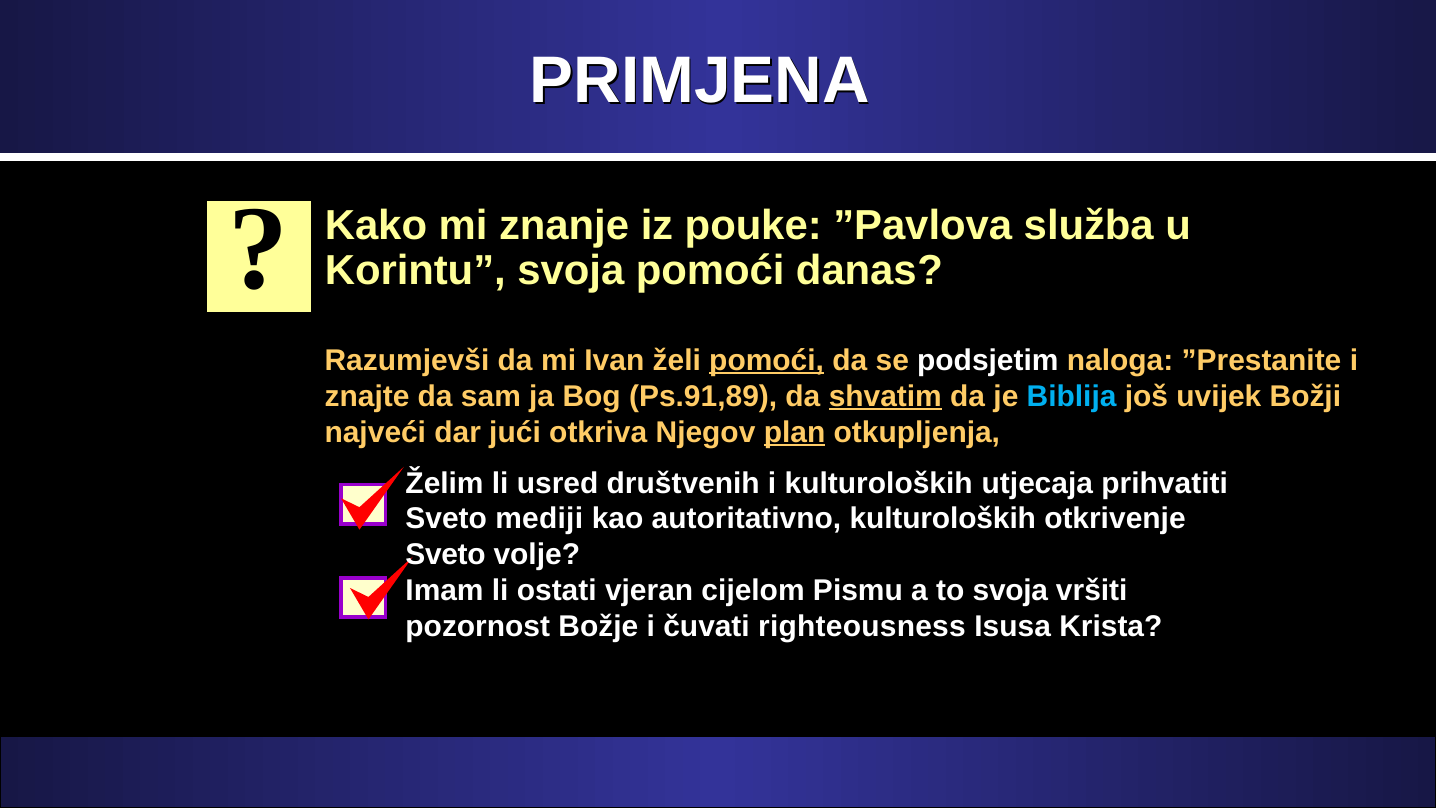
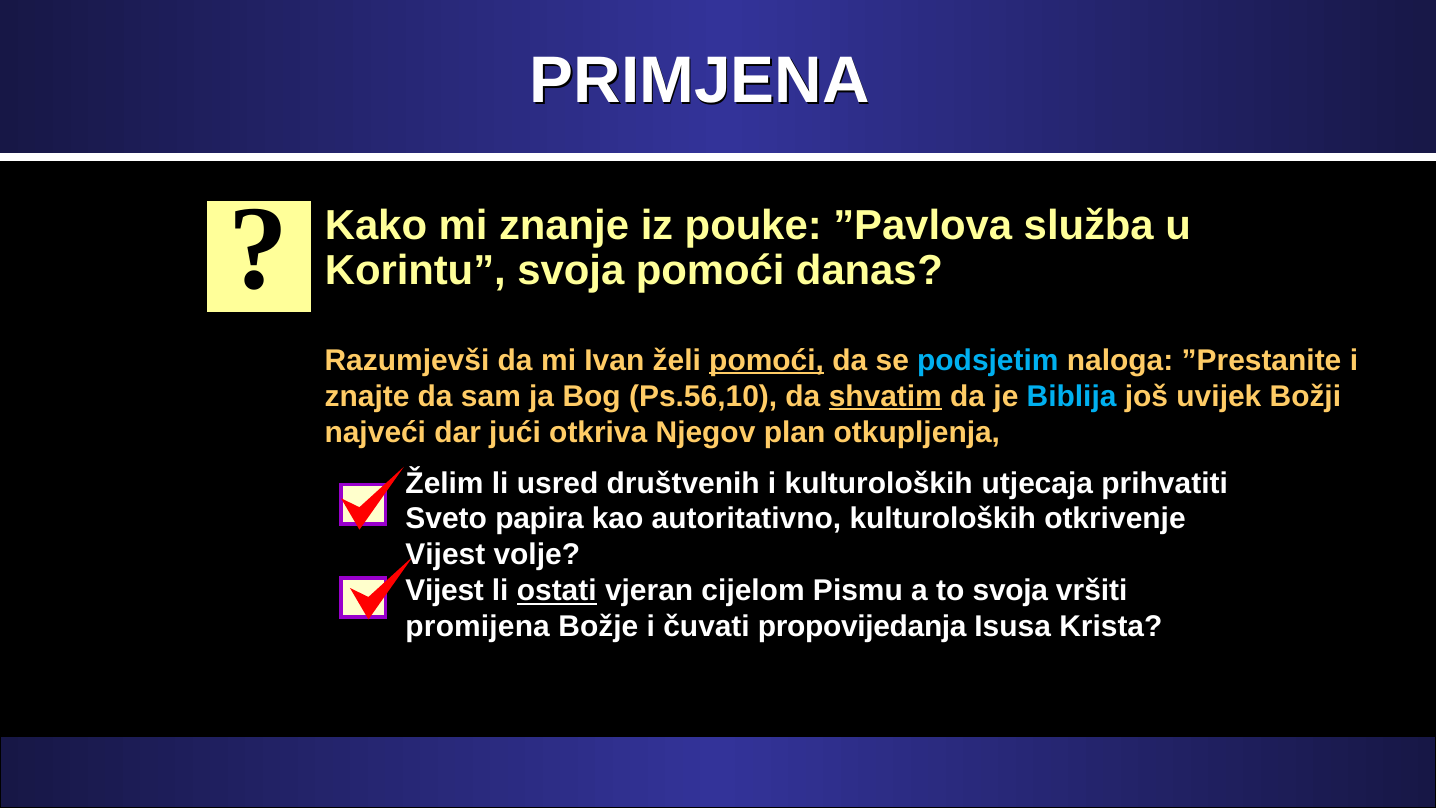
podsjetim colour: white -> light blue
Ps.91,89: Ps.91,89 -> Ps.56,10
plan underline: present -> none
mediji: mediji -> papira
Sveto at (446, 555): Sveto -> Vijest
Imam at (445, 591): Imam -> Vijest
ostati underline: none -> present
pozornost: pozornost -> promijena
righteousness: righteousness -> propovijedanja
